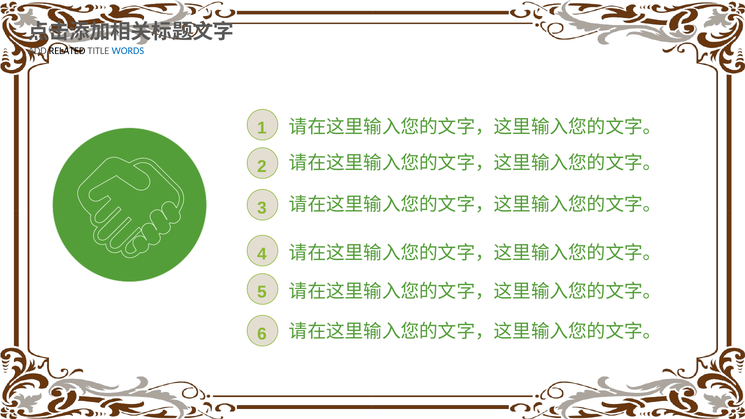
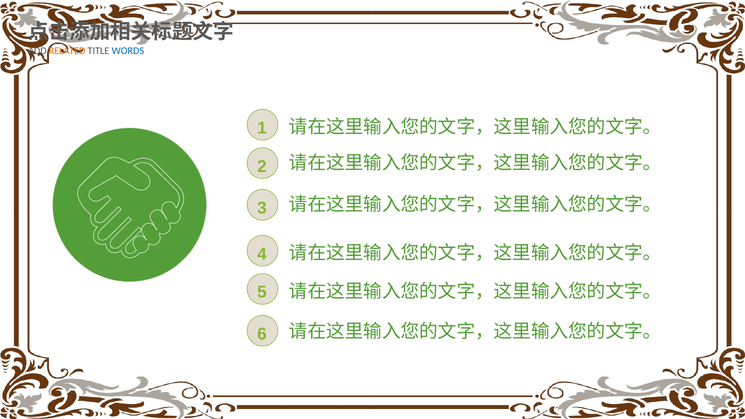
RELATED colour: black -> orange
